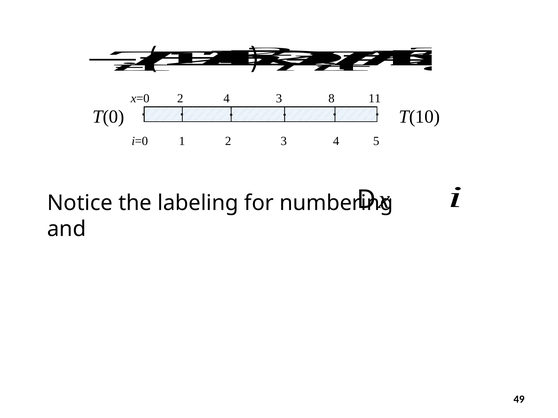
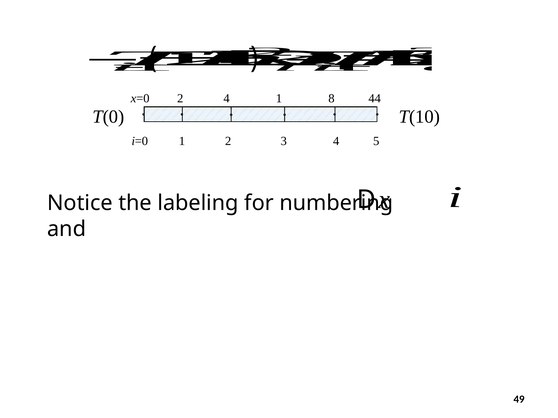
4 3: 3 -> 1
11: 11 -> 44
